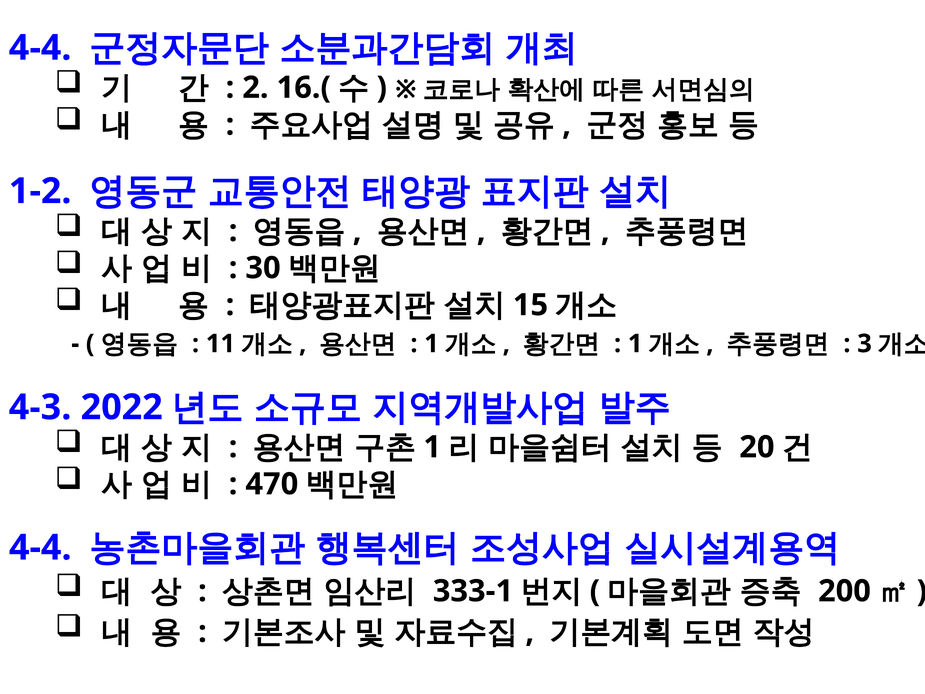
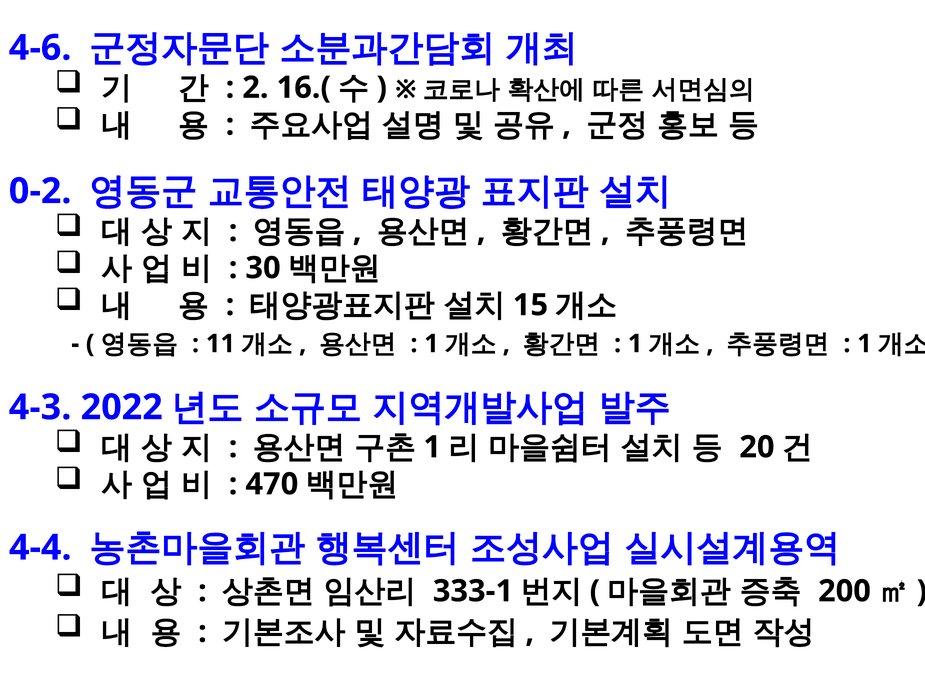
4-4 at (40, 48): 4-4 -> 4-6
1-2: 1-2 -> 0-2
3 at (865, 344): 3 -> 1
